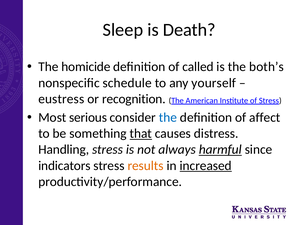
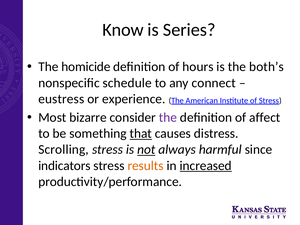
Sleep: Sleep -> Know
Death: Death -> Series
called: called -> hours
yourself: yourself -> connect
recognition: recognition -> experience
serious: serious -> bizarre
the at (168, 118) colour: blue -> purple
Handling: Handling -> Scrolling
not underline: none -> present
harmful underline: present -> none
